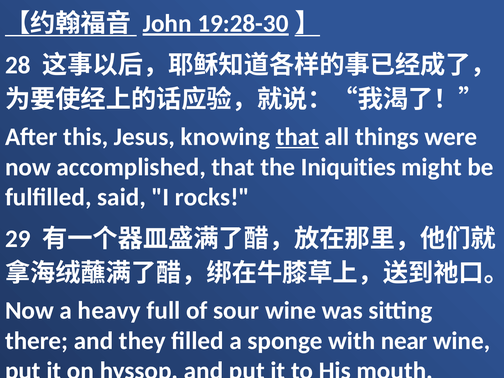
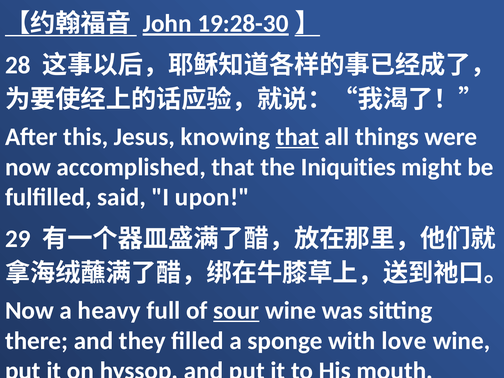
rocks: rocks -> upon
sour underline: none -> present
near: near -> love
